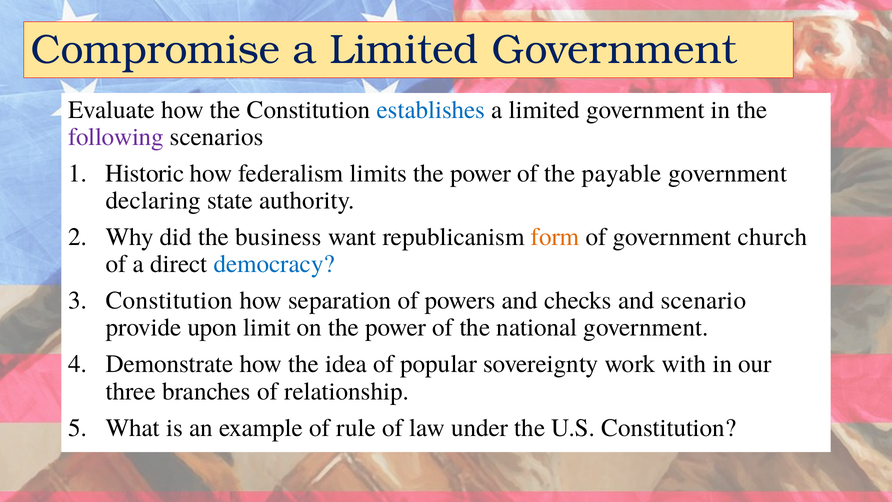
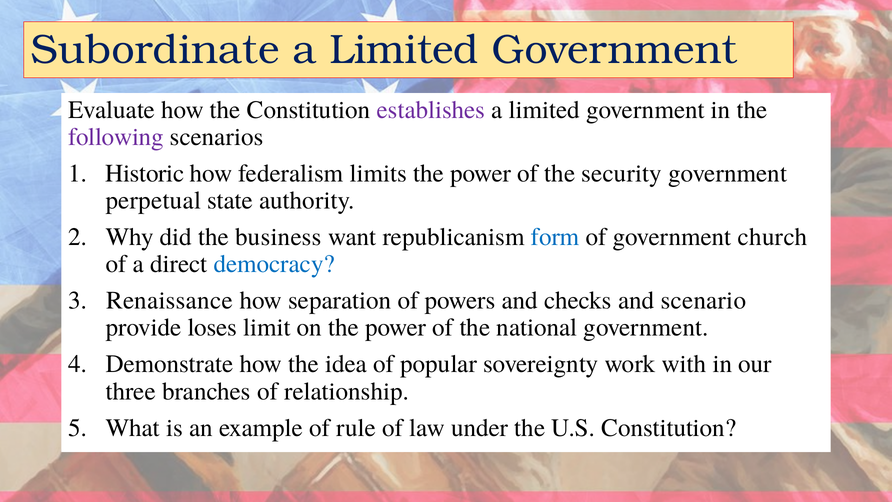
Compromise: Compromise -> Subordinate
establishes colour: blue -> purple
payable: payable -> security
declaring: declaring -> perpetual
form colour: orange -> blue
Constitution at (169, 300): Constitution -> Renaissance
upon: upon -> loses
